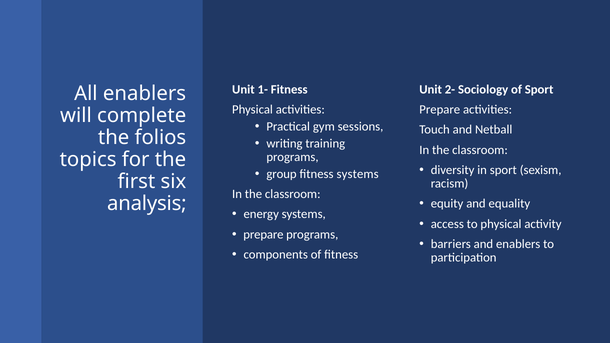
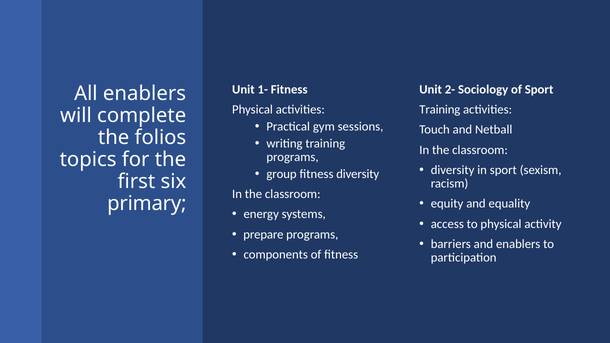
Prepare at (440, 110): Prepare -> Training
fitness systems: systems -> diversity
analysis: analysis -> primary
